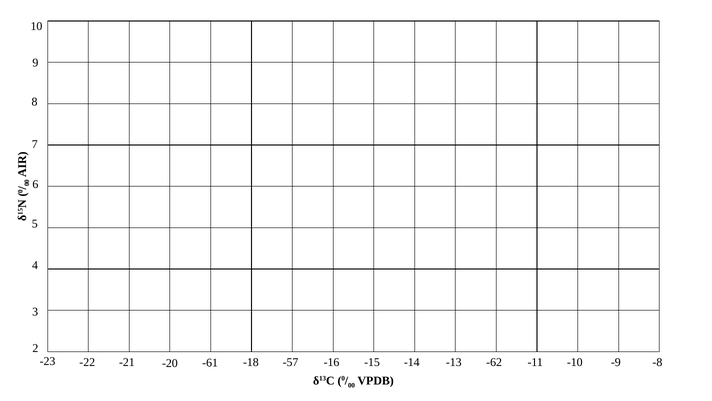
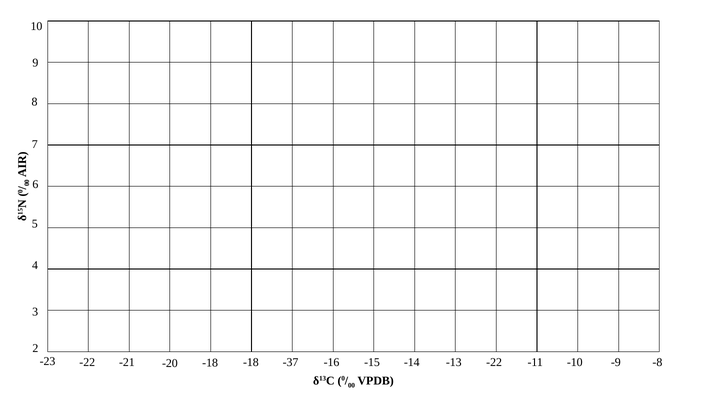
-20 -61: -61 -> -18
-57: -57 -> -37
-13 -62: -62 -> -22
